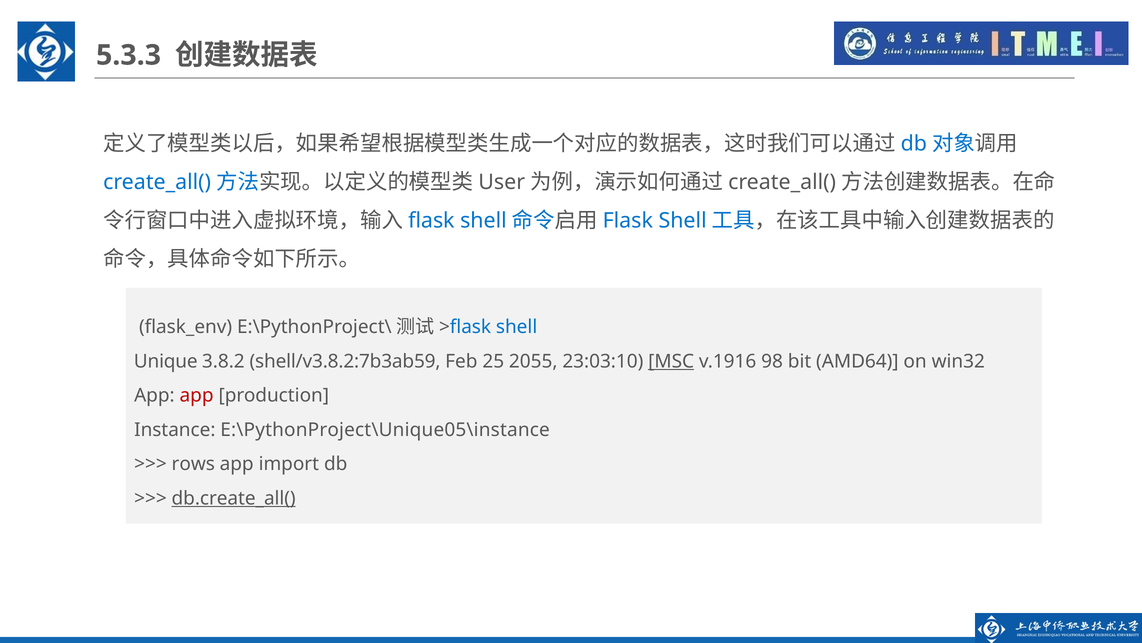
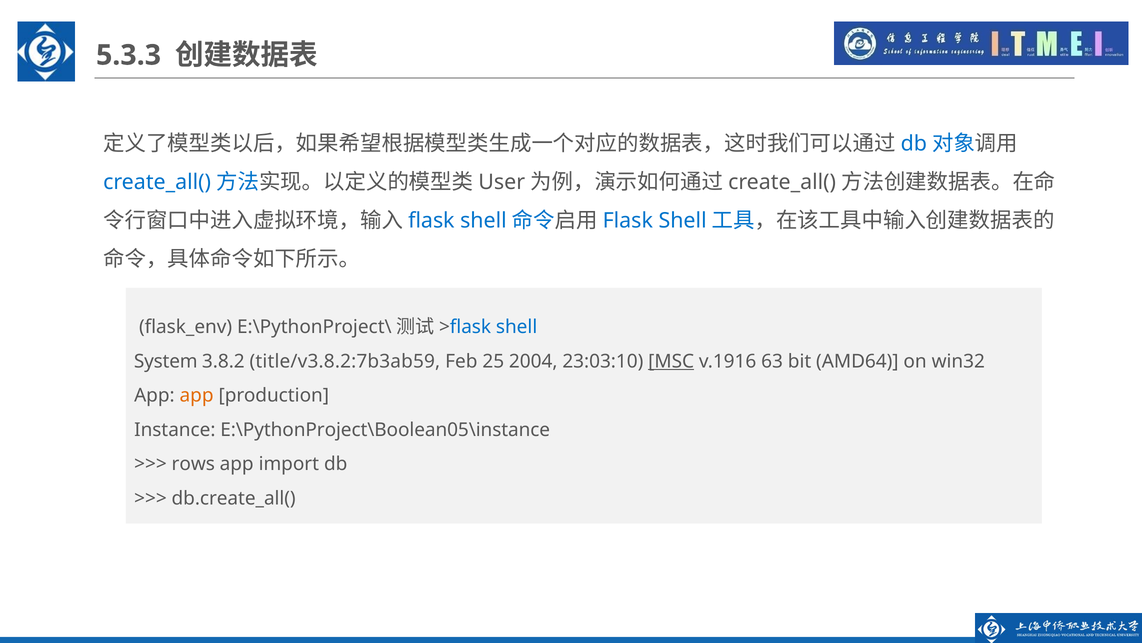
Unique: Unique -> System
shell/v3.8.2:7b3ab59: shell/v3.8.2:7b3ab59 -> title/v3.8.2:7b3ab59
2055: 2055 -> 2004
98: 98 -> 63
app at (197, 395) colour: red -> orange
E:\PythonProject\Unique05\instance: E:\PythonProject\Unique05\instance -> E:\PythonProject\Boolean05\instance
db.create_all( underline: present -> none
